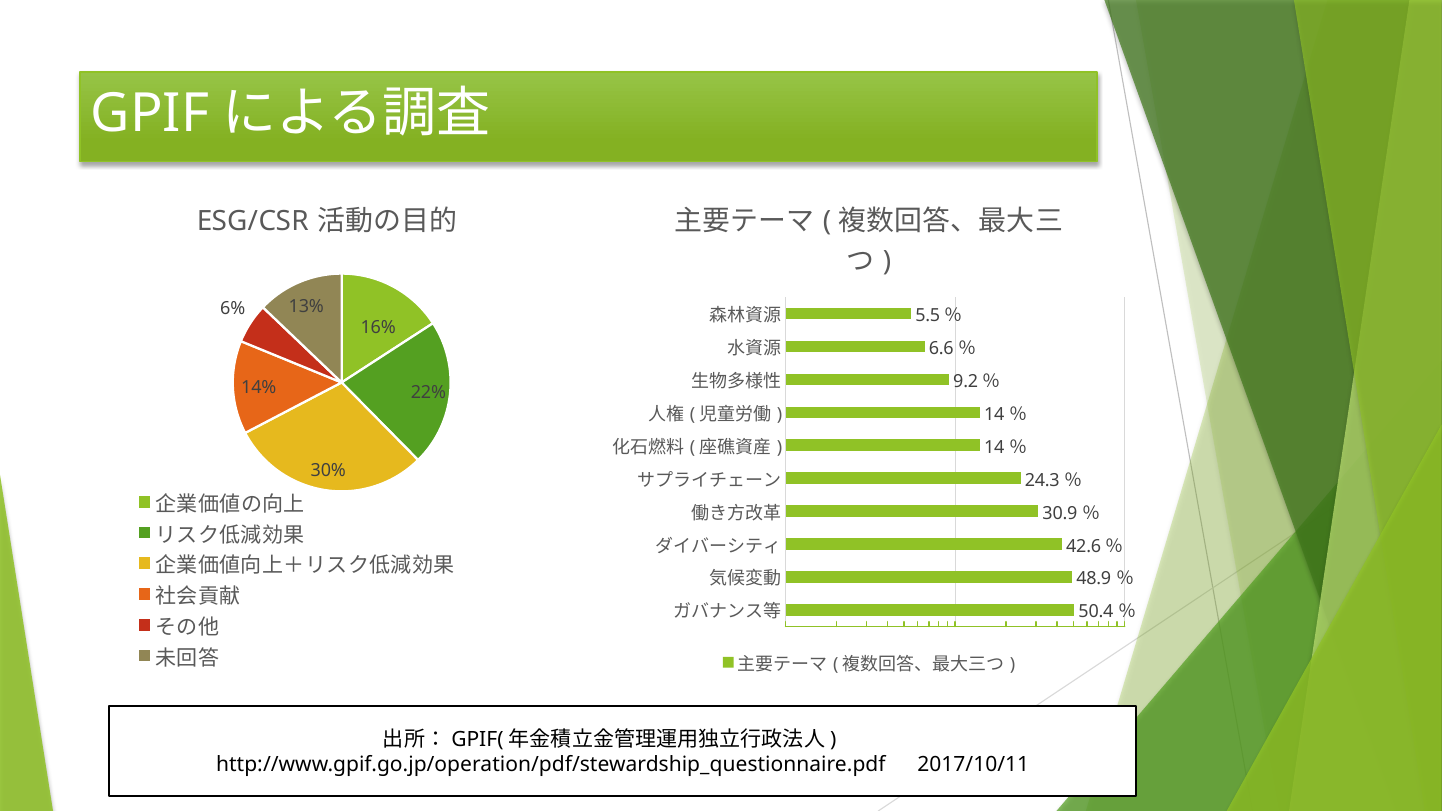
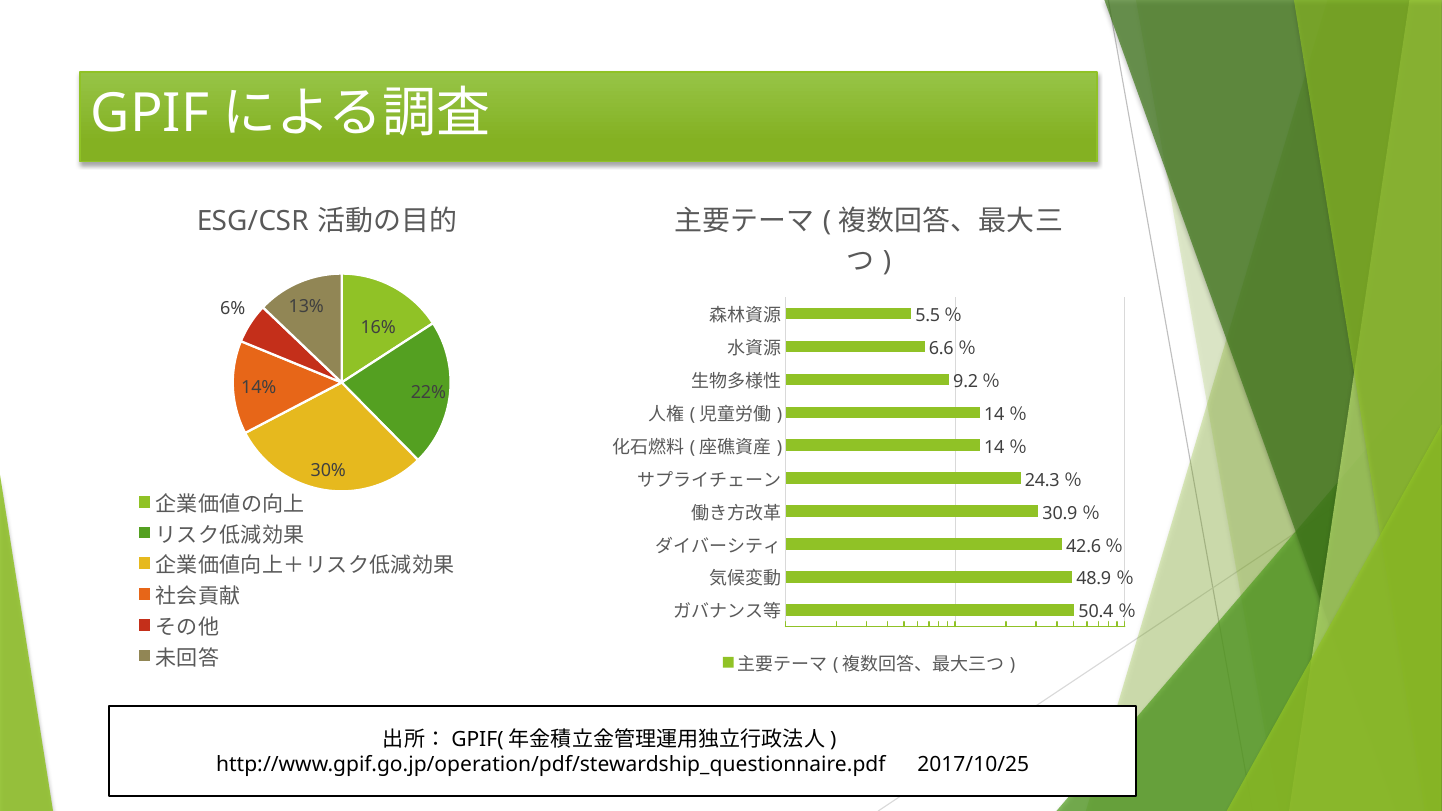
2017/10/11: 2017/10/11 -> 2017/10/25
